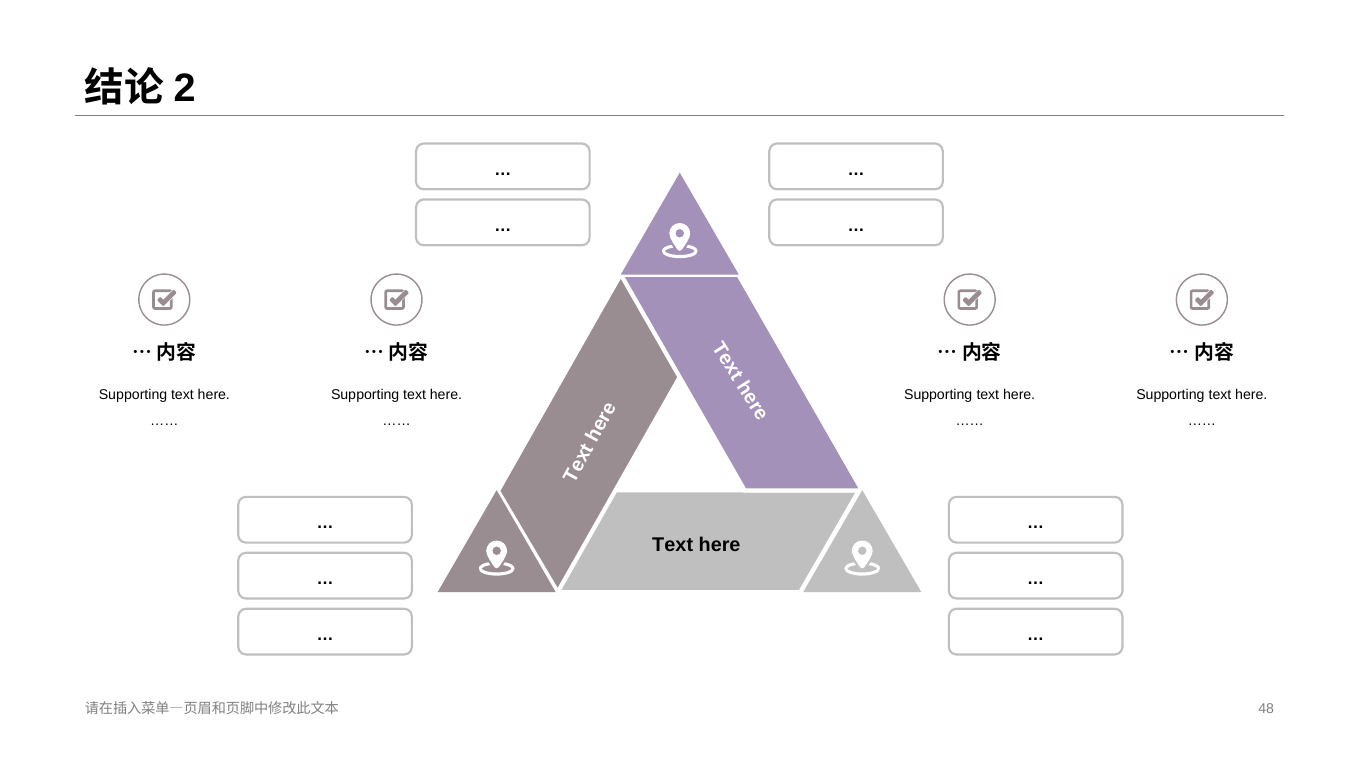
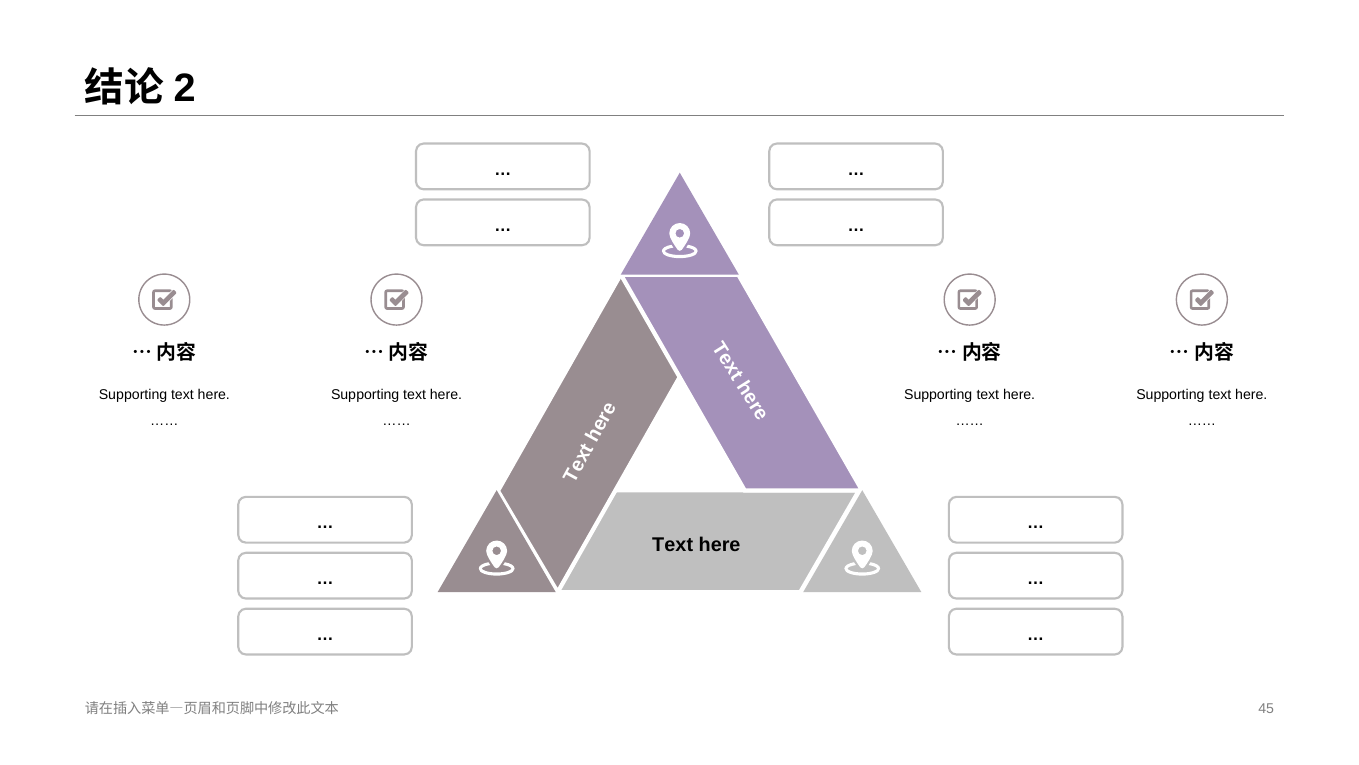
48: 48 -> 45
